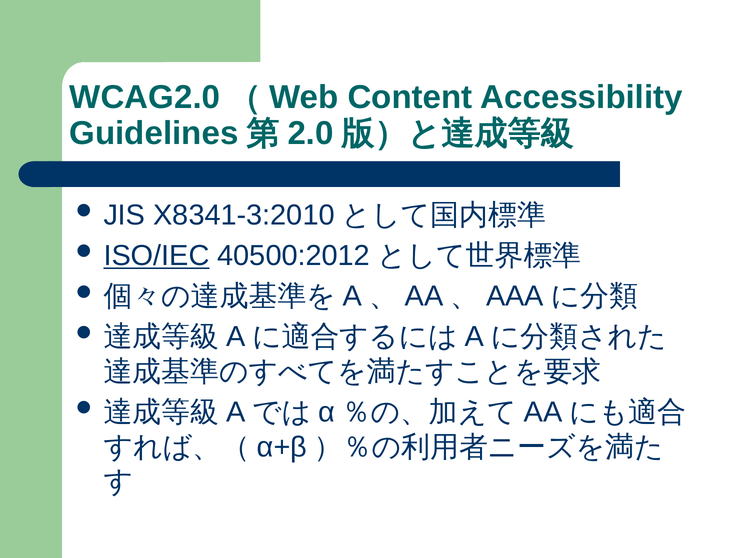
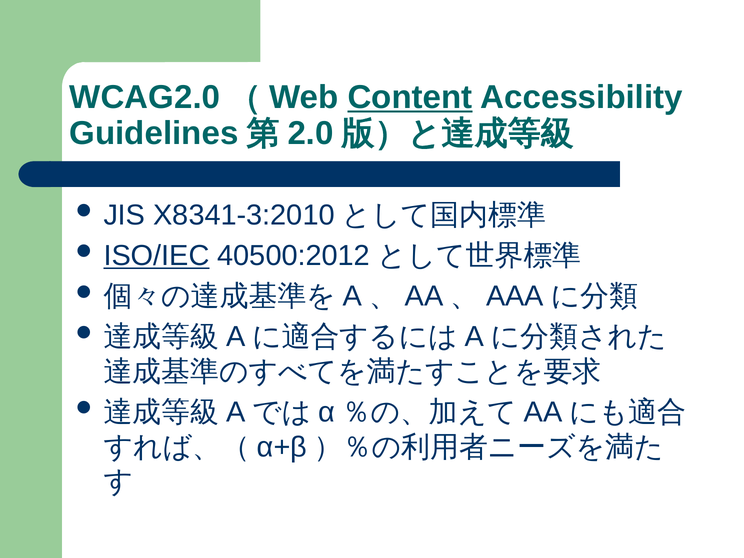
Content underline: none -> present
